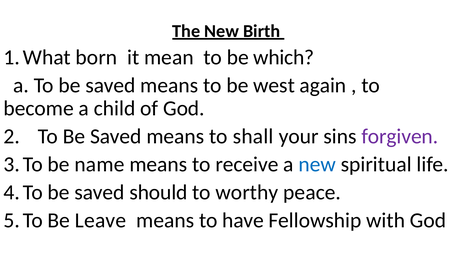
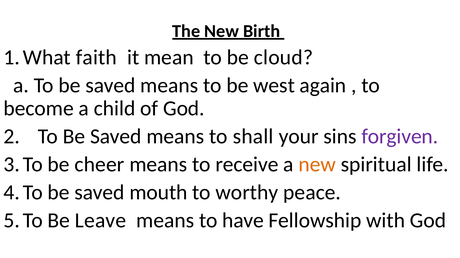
born: born -> faith
which: which -> cloud
name: name -> cheer
new at (317, 165) colour: blue -> orange
should: should -> mouth
